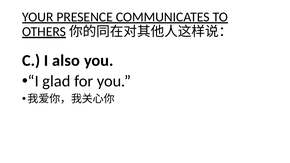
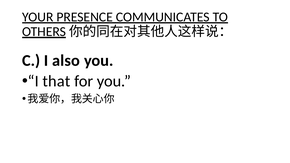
glad: glad -> that
